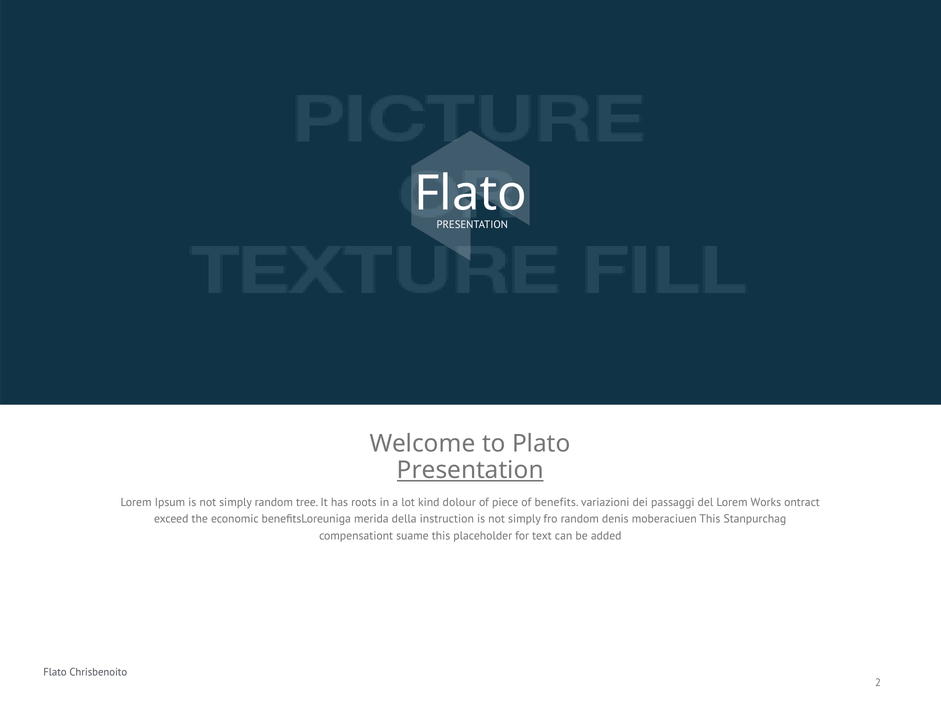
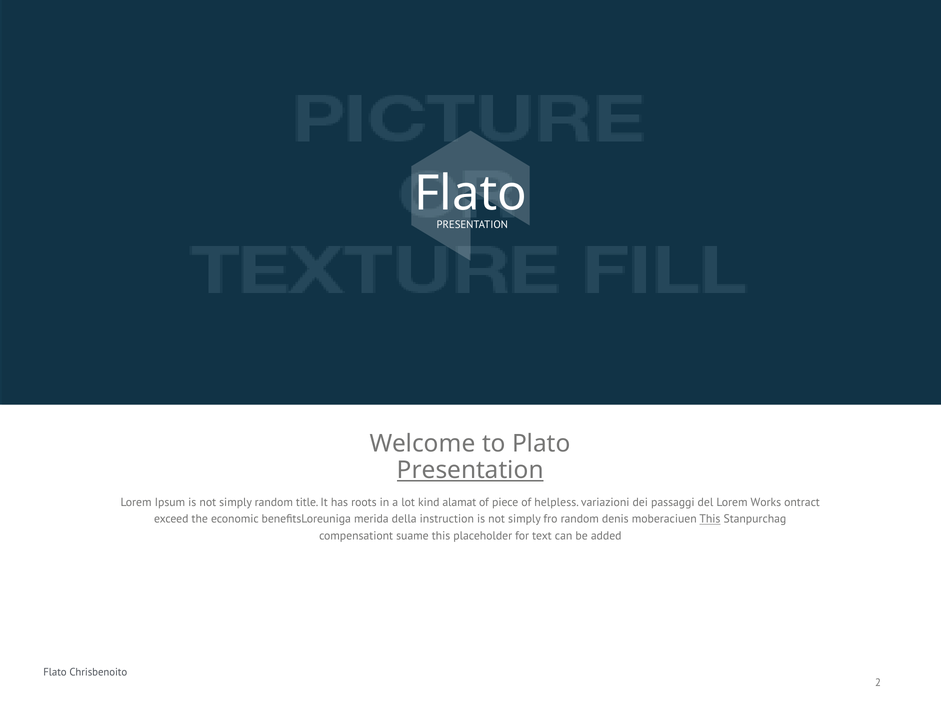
tree: tree -> title
dolour: dolour -> alamat
benefits: benefits -> helpless
This at (710, 519) underline: none -> present
